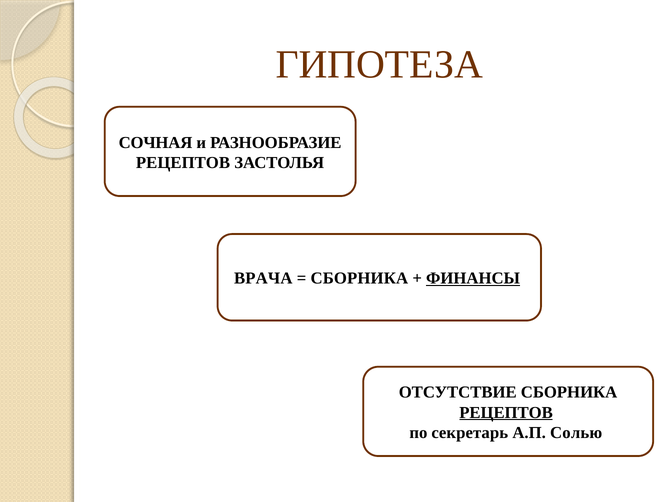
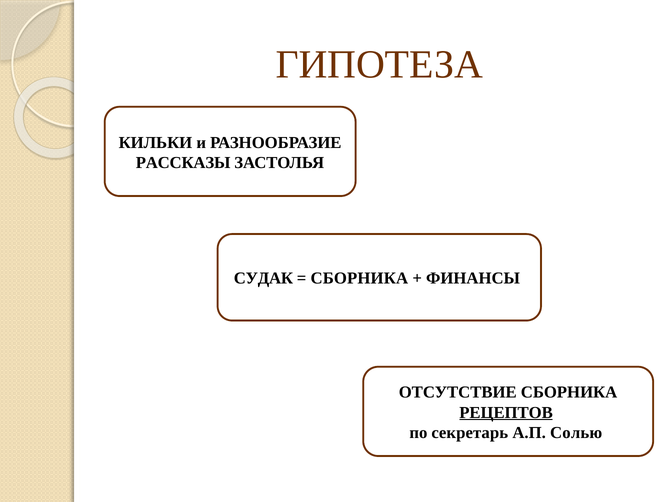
СОЧНАЯ: СОЧНАЯ -> КИЛЬКИ
РЕЦЕПТОВ at (183, 163): РЕЦЕПТОВ -> РАССКАЗЫ
ВРАЧА: ВРАЧА -> СУДАК
ФИНАНСЫ underline: present -> none
